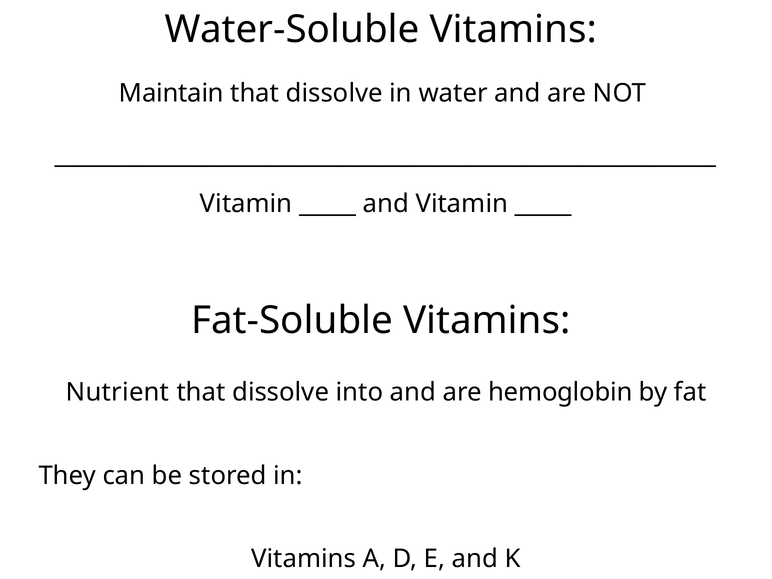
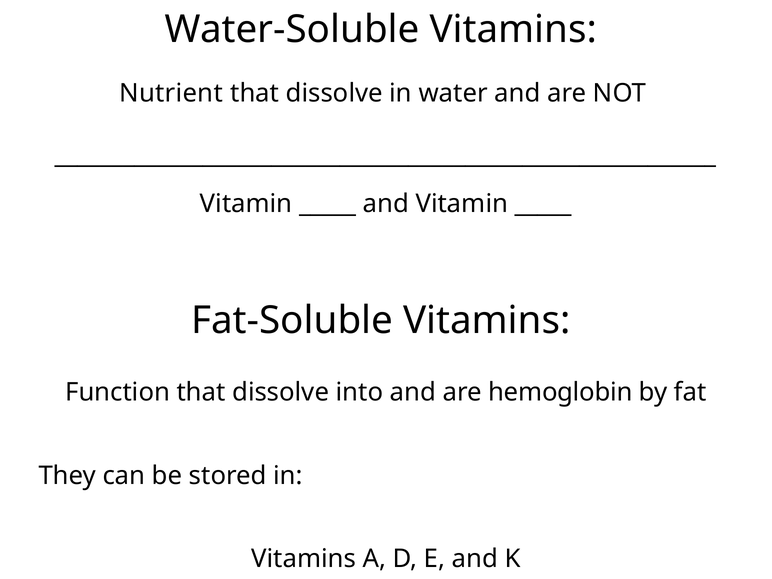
Maintain: Maintain -> Nutrient
Nutrient: Nutrient -> Function
